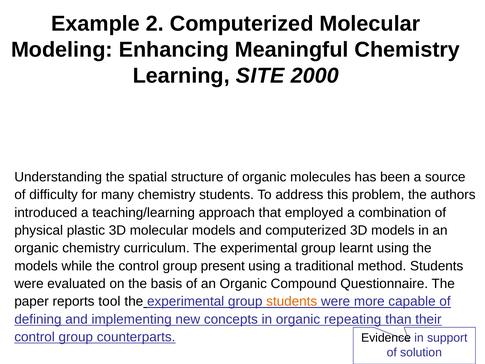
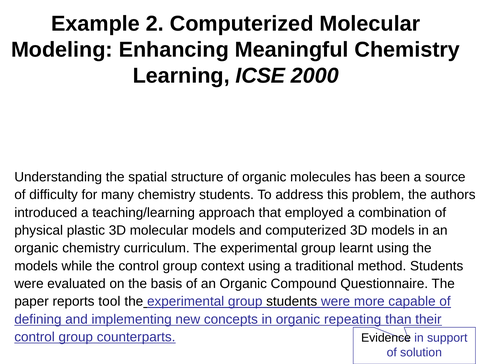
SITE: SITE -> ICSE
present: present -> context
students at (292, 301) colour: orange -> black
